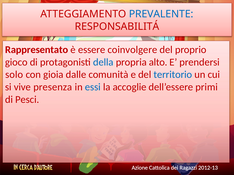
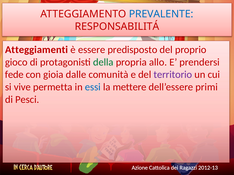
Rappresentato: Rappresentato -> Atteggiamenti
coinvolgere: coinvolgere -> predisposto
della colour: blue -> green
alto: alto -> allo
solo: solo -> fede
territorio colour: blue -> purple
presenza: presenza -> permetta
accoglie: accoglie -> mettere
